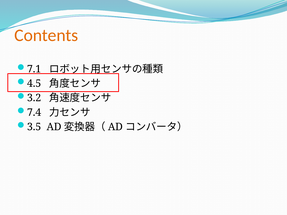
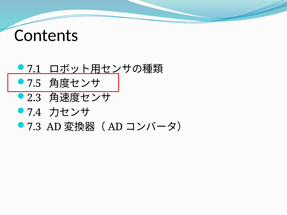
Contents colour: orange -> black
4.5: 4.5 -> 7.5
3.2: 3.2 -> 2.3
3.5: 3.5 -> 7.3
